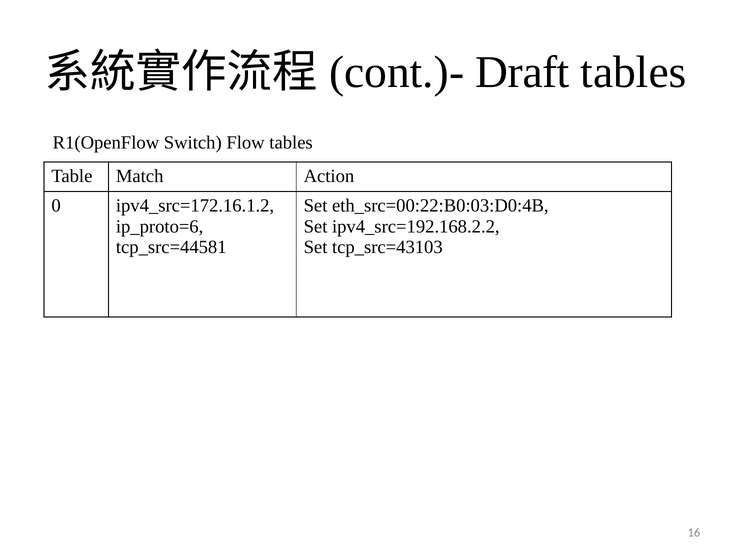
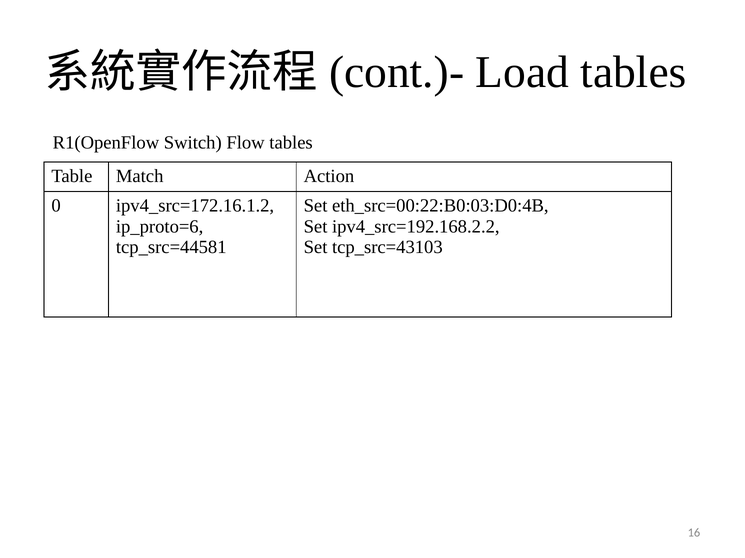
Draft: Draft -> Load
